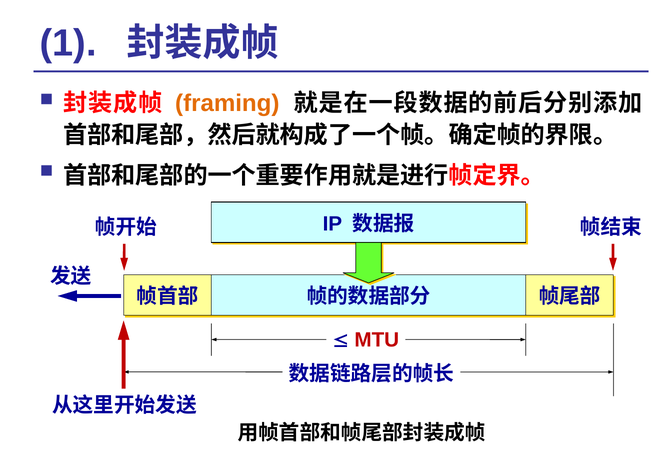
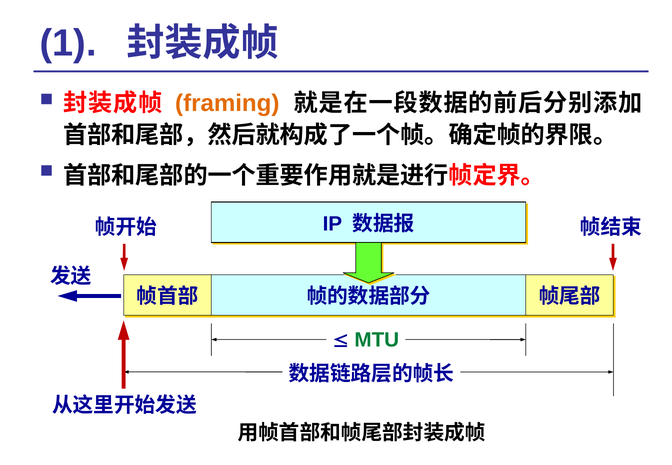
MTU colour: red -> green
